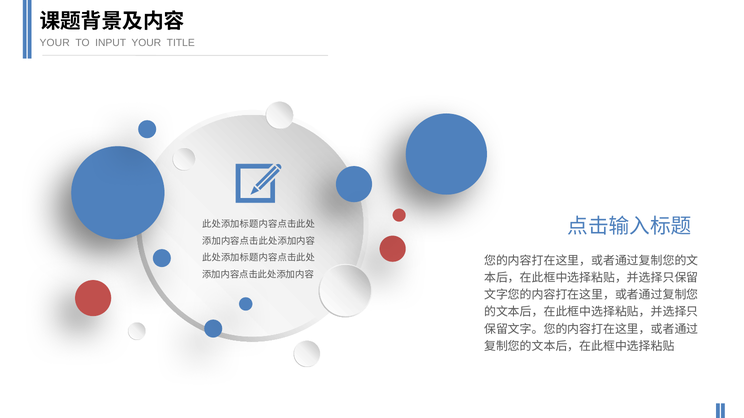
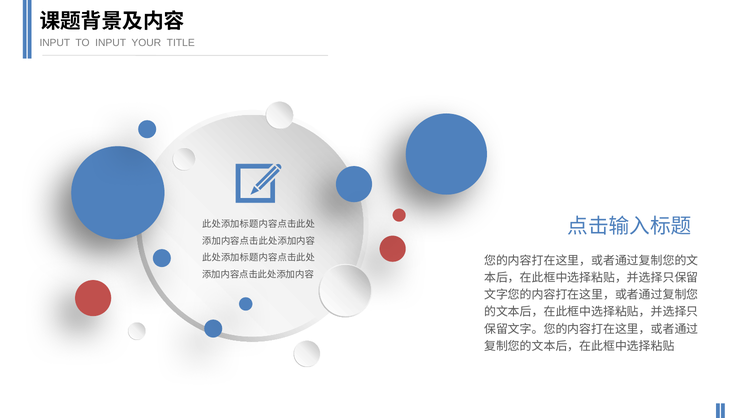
YOUR at (55, 43): YOUR -> INPUT
